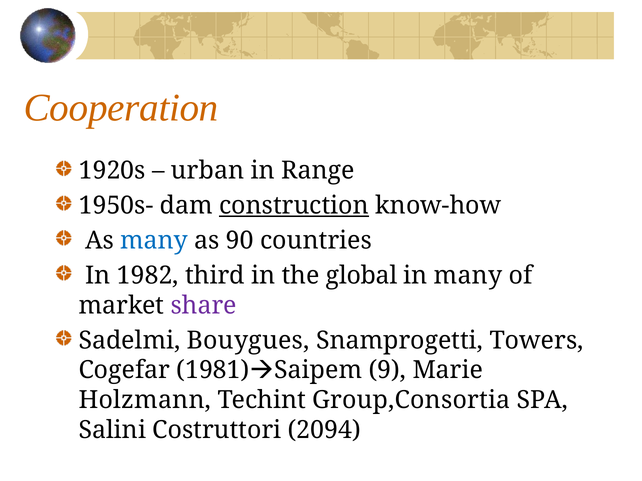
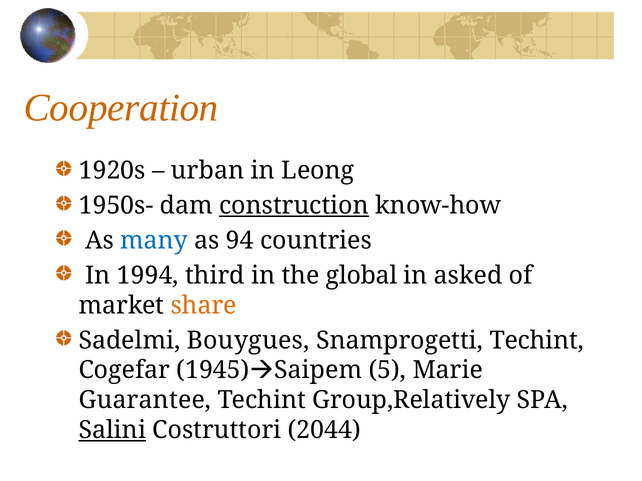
Range: Range -> Leong
90: 90 -> 94
1982: 1982 -> 1994
in many: many -> asked
share colour: purple -> orange
Snamprogetti Towers: Towers -> Techint
1981: 1981 -> 1945
9: 9 -> 5
Holzmann: Holzmann -> Guarantee
Group,Consortia: Group,Consortia -> Group,Relatively
Salini underline: none -> present
2094: 2094 -> 2044
